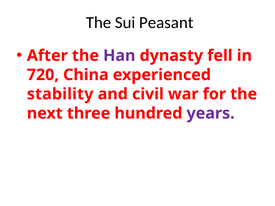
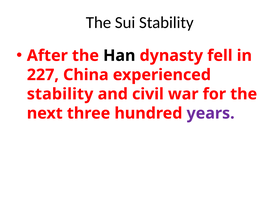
Sui Peasant: Peasant -> Stability
Han colour: purple -> black
720: 720 -> 227
